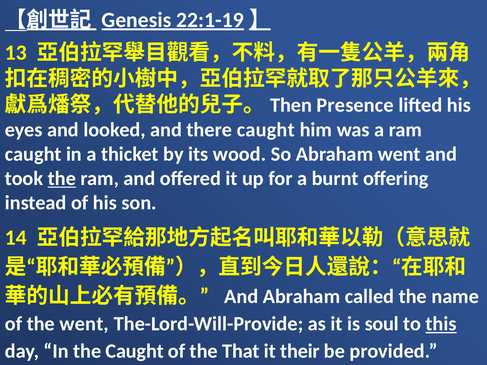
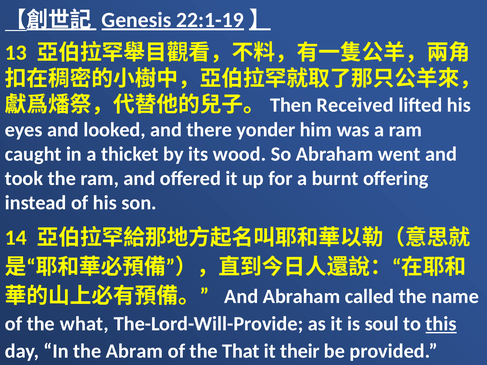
Presence: Presence -> Received
there caught: caught -> yonder
the at (62, 179) underline: present -> none
the went: went -> what
the Caught: Caught -> Abram
